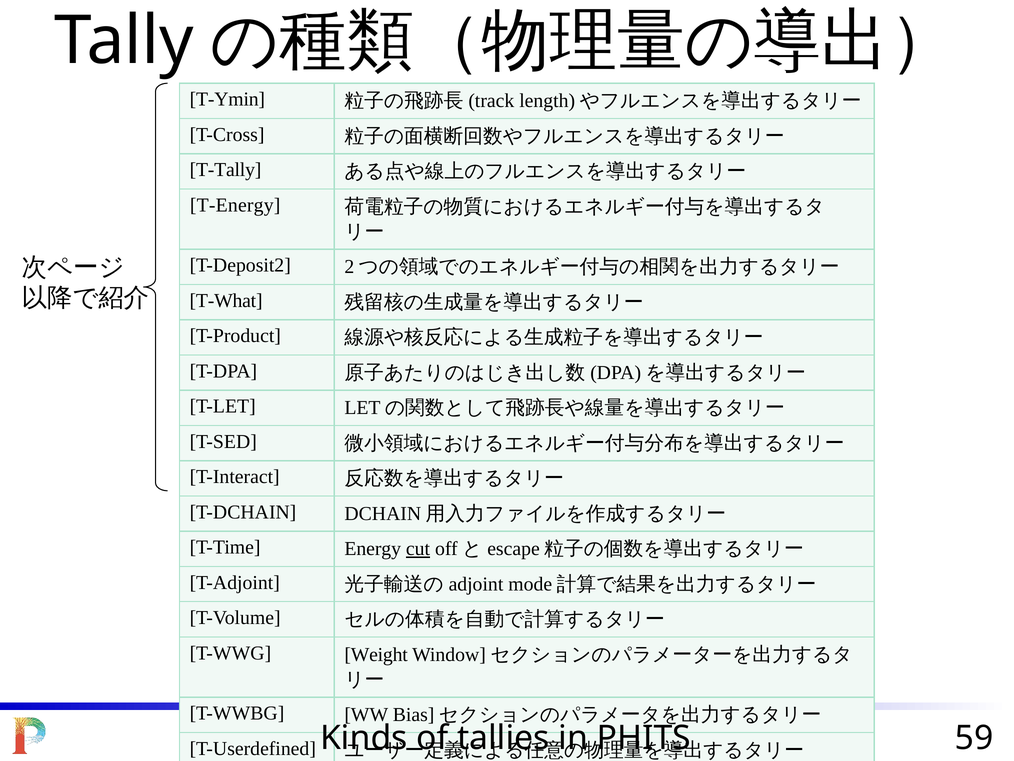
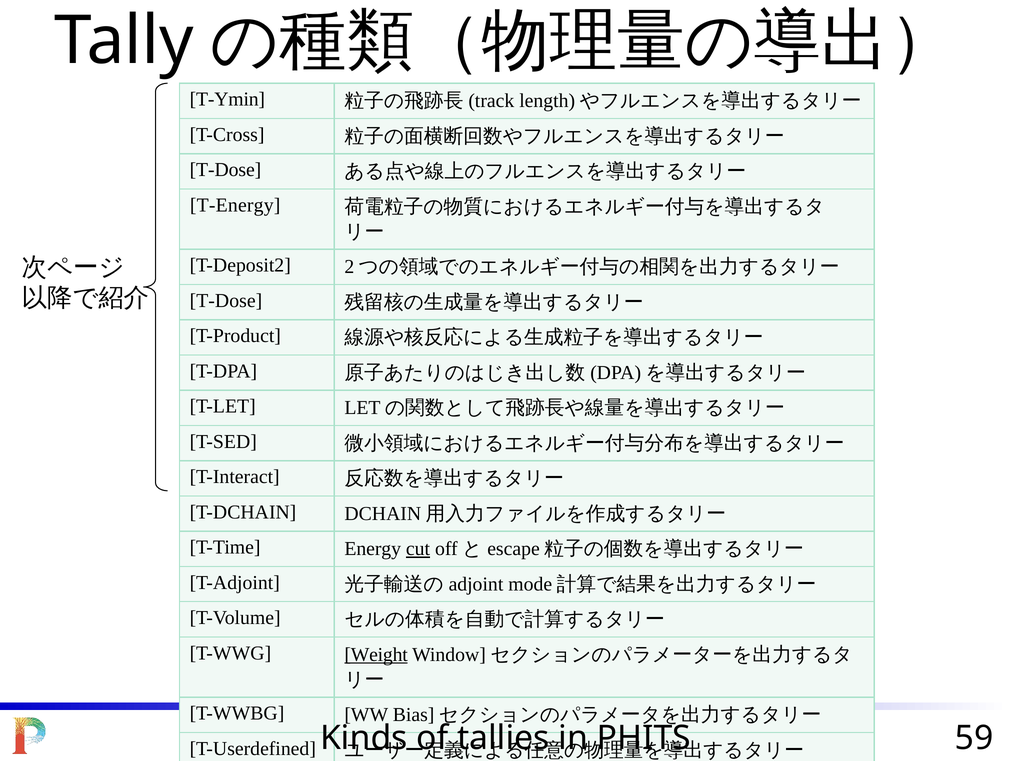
T-Tally at (225, 170): T-Tally -> T-Dose
T-What at (226, 300): T-What -> T-Dose
Weight underline: none -> present
